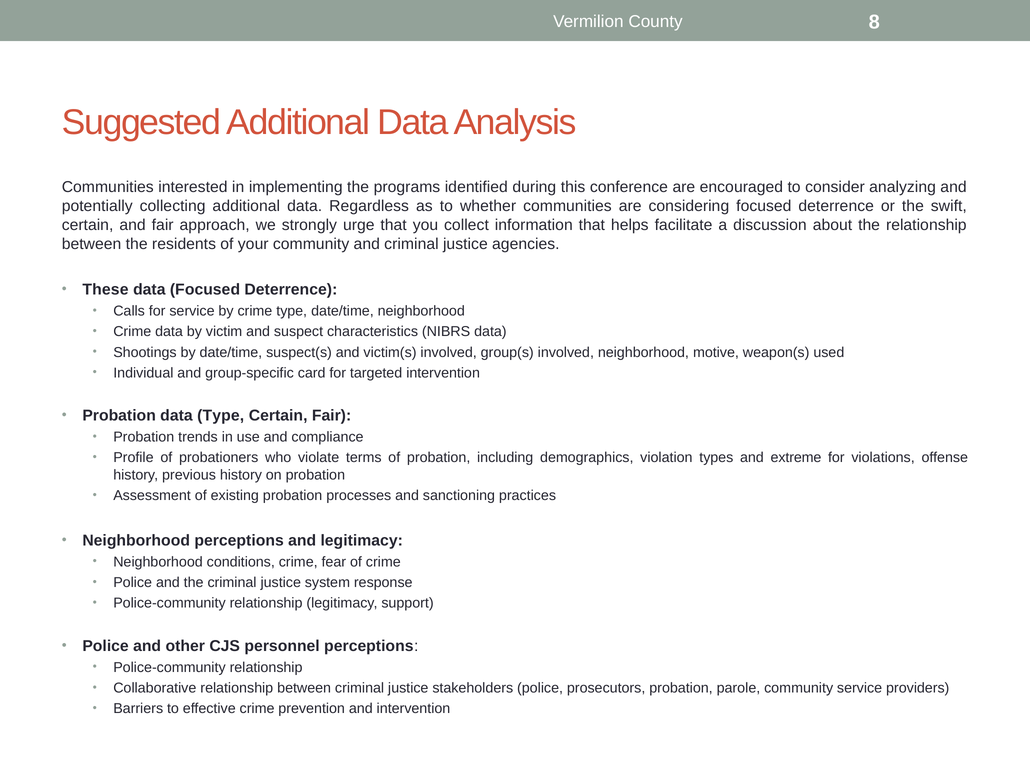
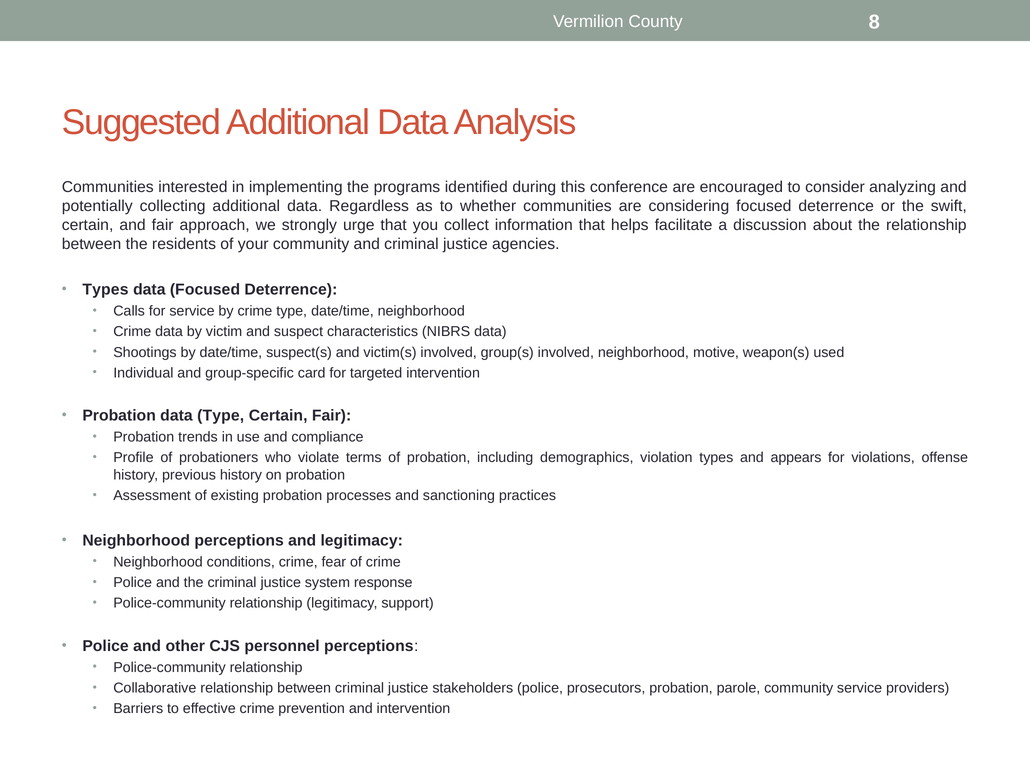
These at (105, 290): These -> Types
extreme: extreme -> appears
